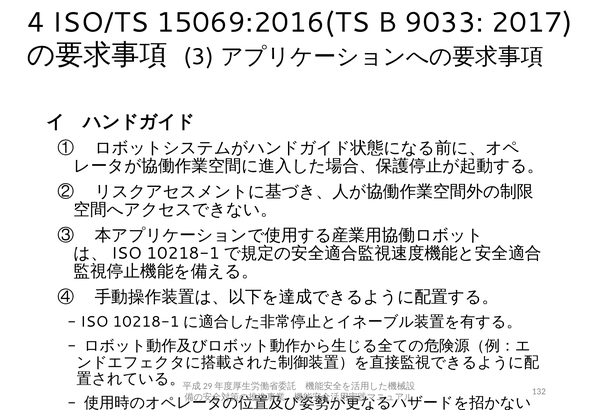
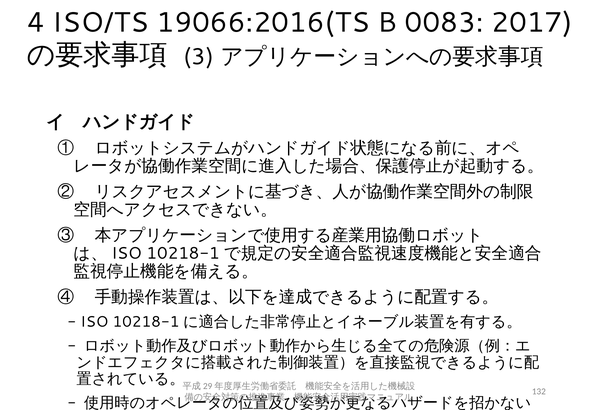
15069:2016(TS: 15069:2016(TS -> 19066:2016(TS
9033: 9033 -> 0083
